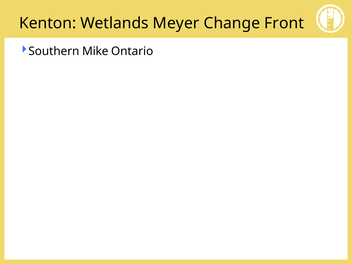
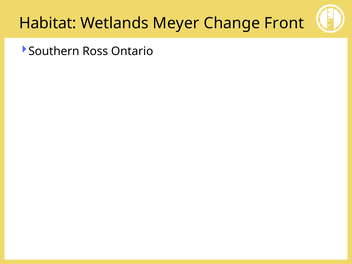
Kenton: Kenton -> Habitat
Mike: Mike -> Ross
